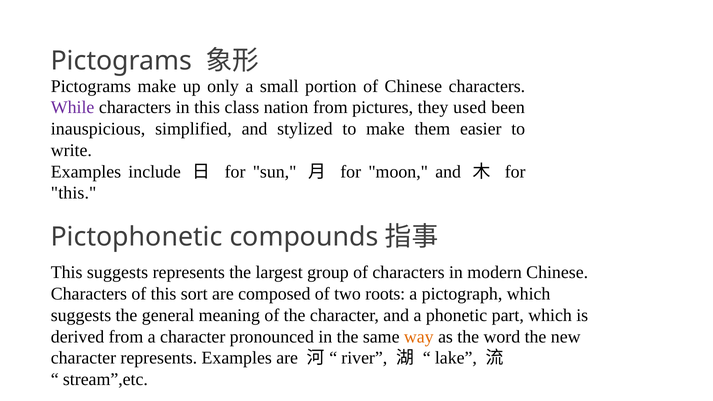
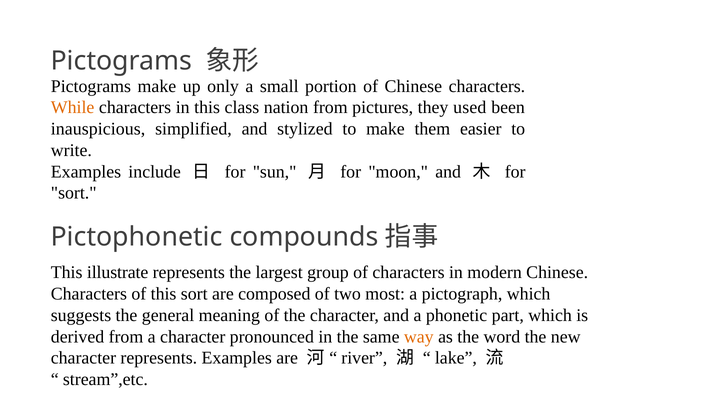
While colour: purple -> orange
this at (74, 193): this -> sort
This suggests: suggests -> illustrate
roots: roots -> most
